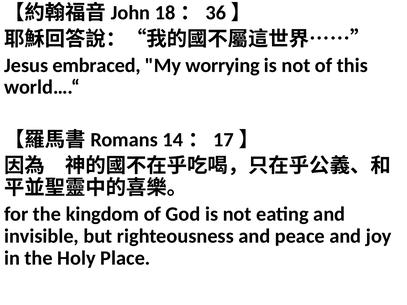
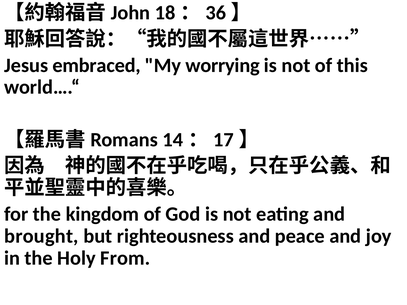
invisible: invisible -> brought
Place: Place -> From
